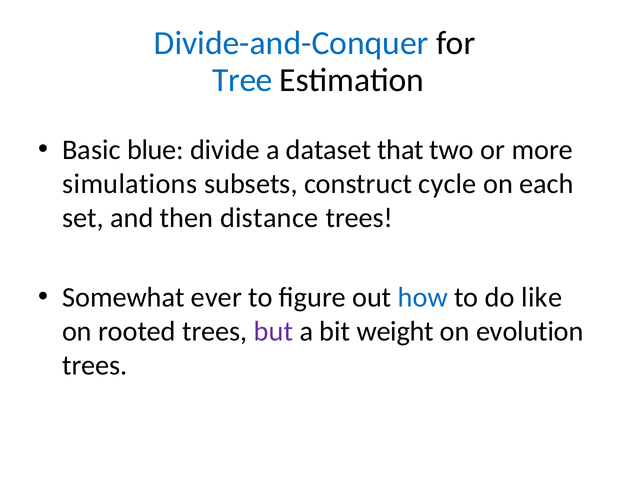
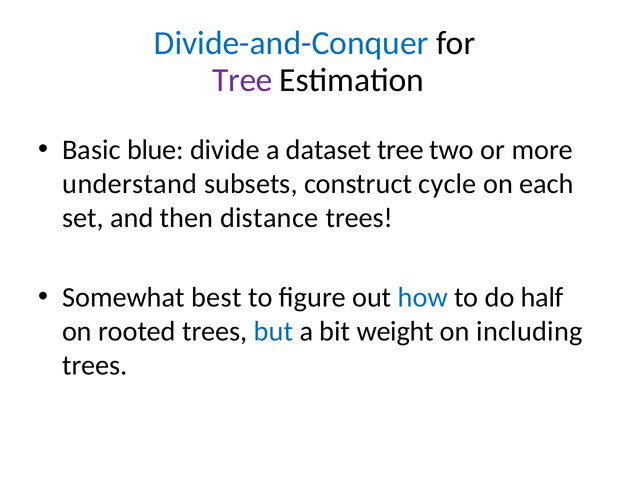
Tree at (242, 80) colour: blue -> purple
dataset that: that -> tree
simulations: simulations -> understand
ever: ever -> best
like: like -> half
but colour: purple -> blue
evolution: evolution -> including
